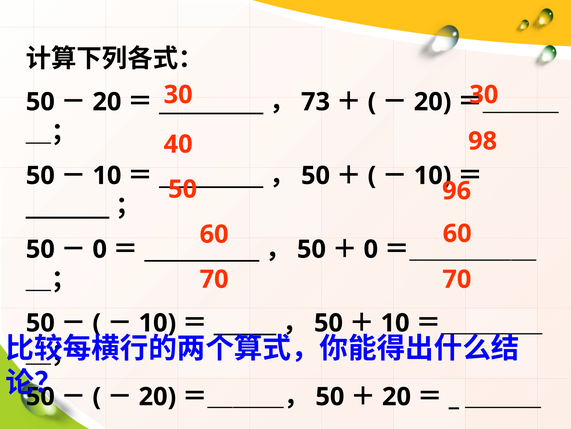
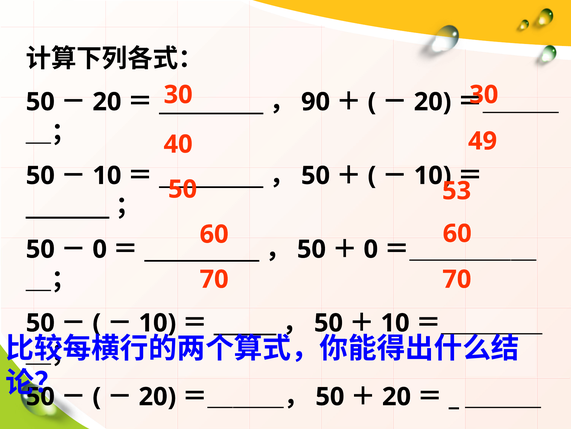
73: 73 -> 90
98: 98 -> 49
96: 96 -> 53
